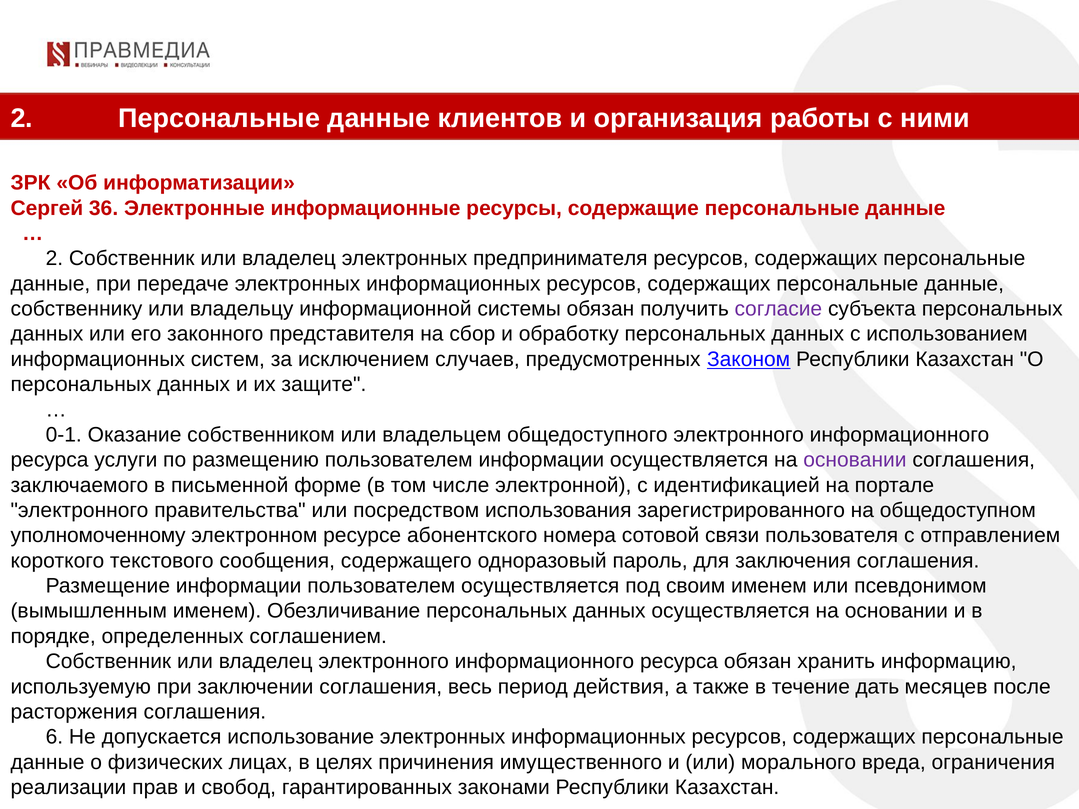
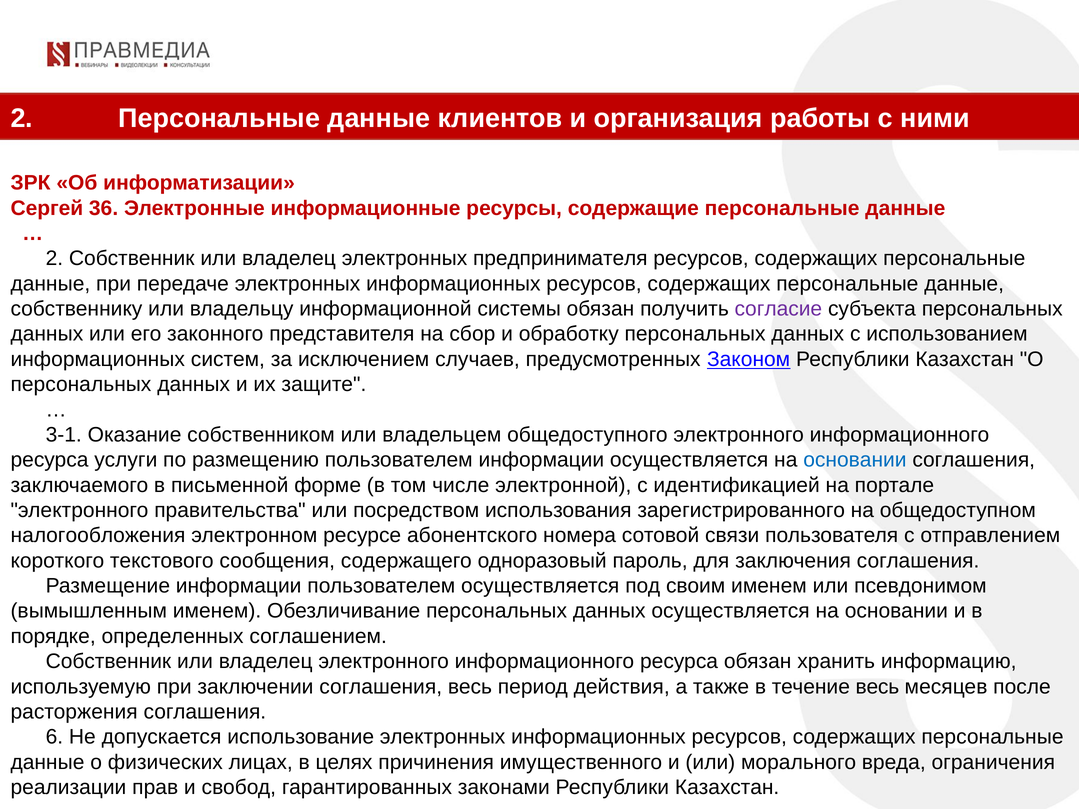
0-1: 0-1 -> 3-1
основании at (855, 460) colour: purple -> blue
уполномоченному: уполномоченному -> налогообложения
течение дать: дать -> весь
